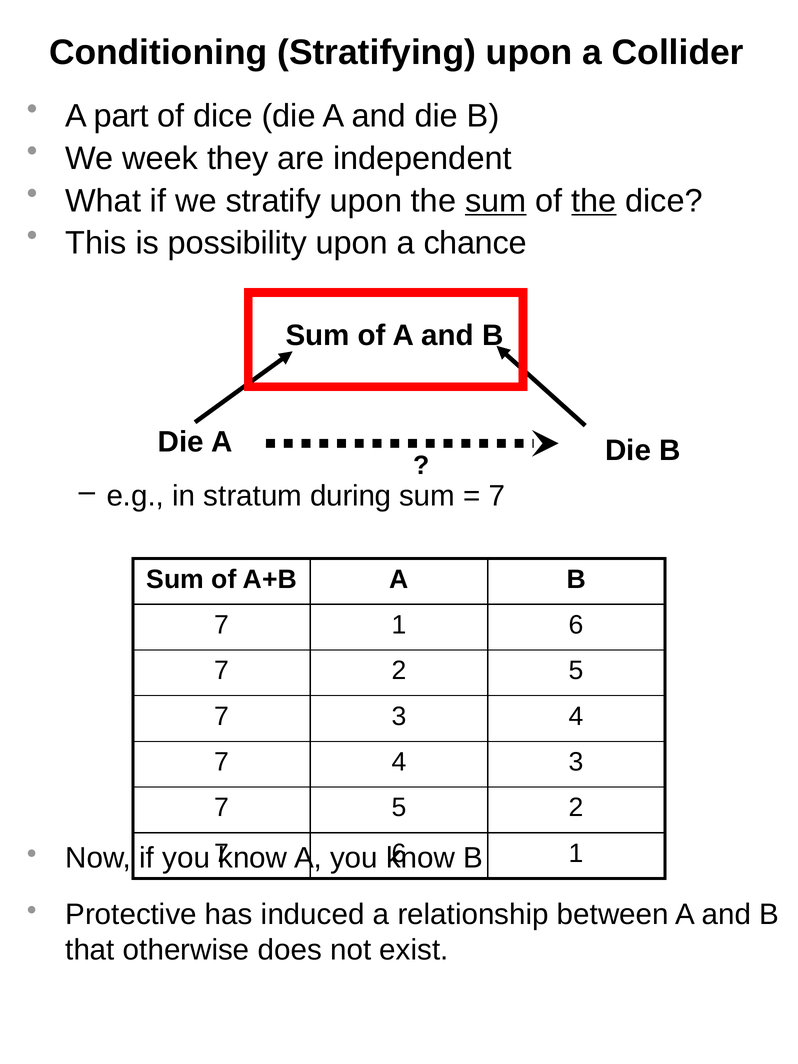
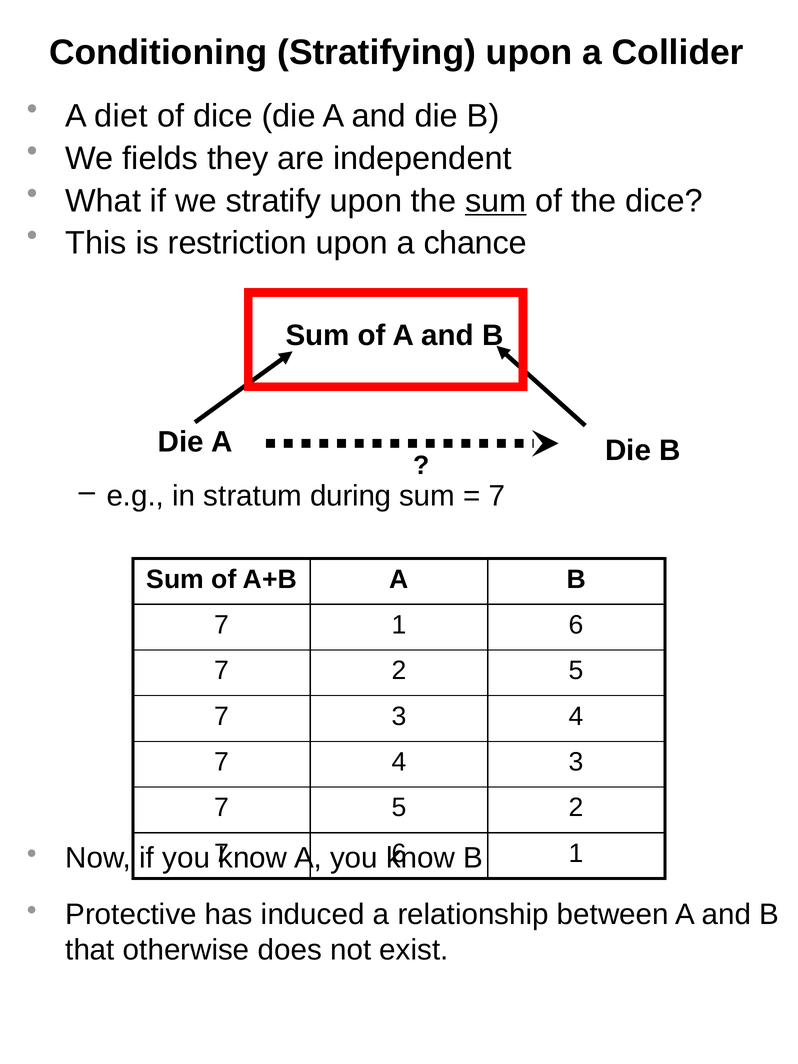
part: part -> diet
week: week -> fields
the at (594, 201) underline: present -> none
possibility: possibility -> restriction
